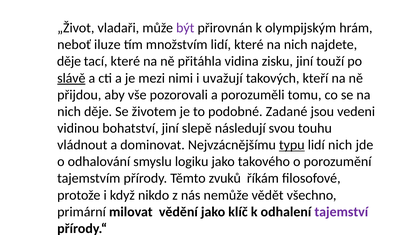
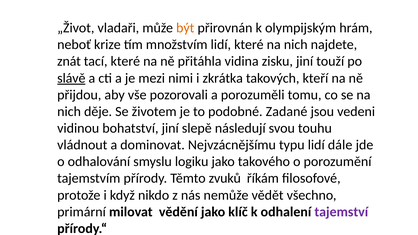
být colour: purple -> orange
iluze: iluze -> krize
děje at (69, 61): děje -> znát
uvažují: uvažují -> zkrátka
typu underline: present -> none
lidí nich: nich -> dále
